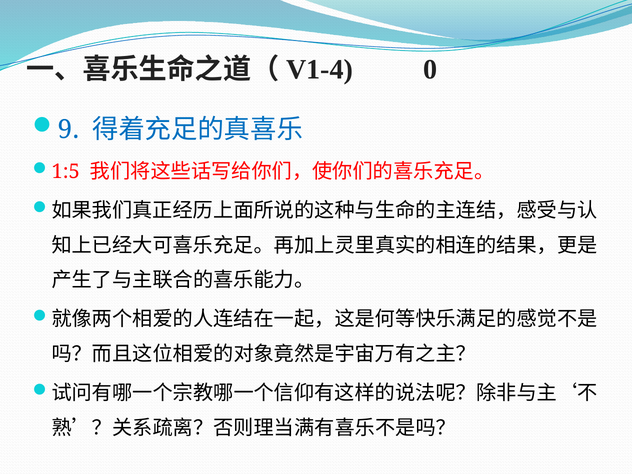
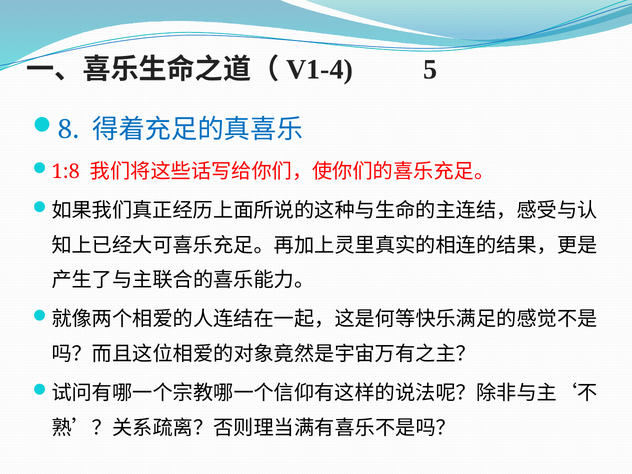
0: 0 -> 5
9: 9 -> 8
1:5: 1:5 -> 1:8
